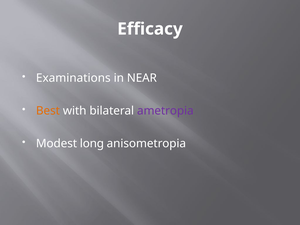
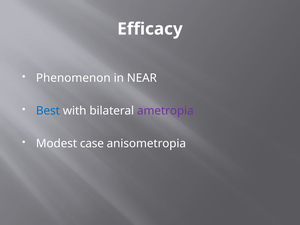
Examinations: Examinations -> Phenomenon
Best colour: orange -> blue
long: long -> case
